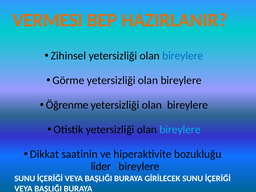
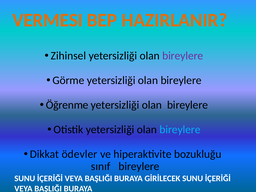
bireylere at (183, 56) colour: blue -> purple
saatinin: saatinin -> ödevler
lider: lider -> sınıf
